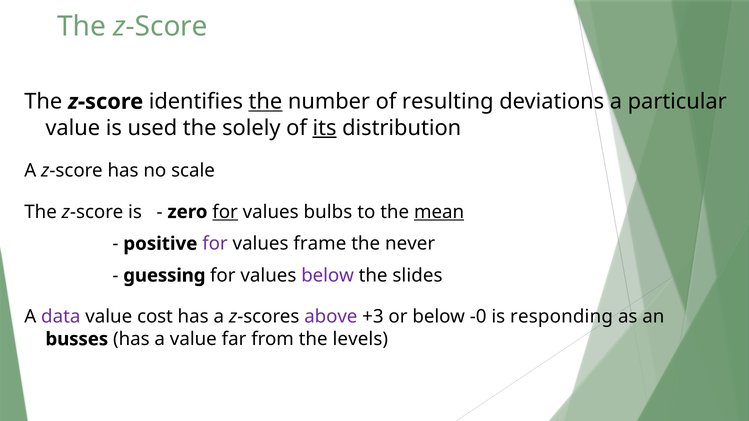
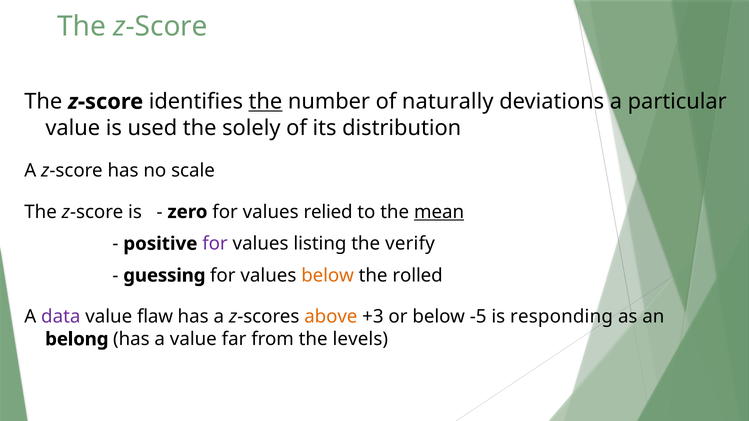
resulting: resulting -> naturally
its underline: present -> none
for at (225, 212) underline: present -> none
bulbs: bulbs -> relied
frame: frame -> listing
never: never -> verify
below at (328, 276) colour: purple -> orange
slides: slides -> rolled
cost: cost -> flaw
above colour: purple -> orange
-0: -0 -> -5
busses: busses -> belong
